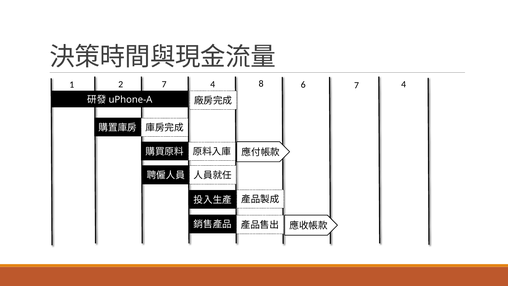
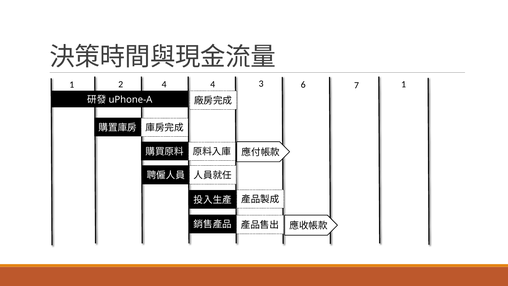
2 7: 7 -> 4
8: 8 -> 3
6 7 4: 4 -> 1
